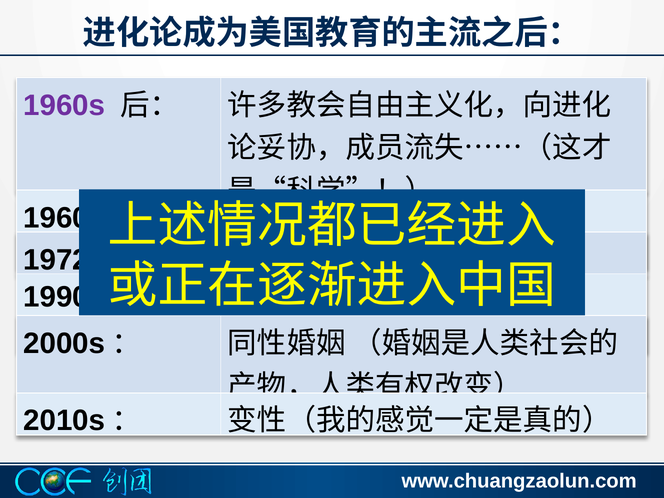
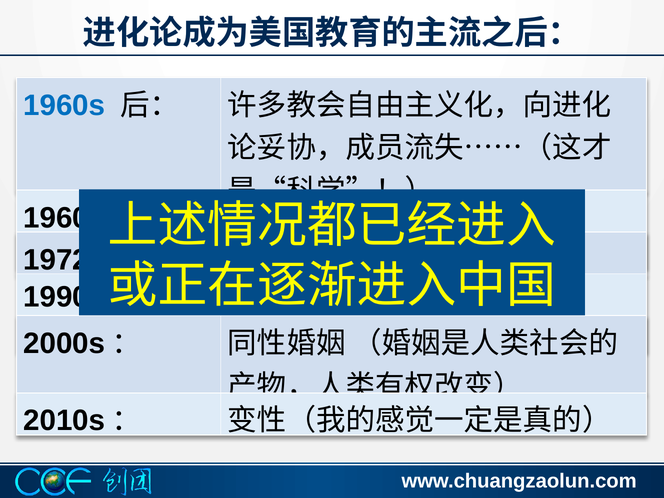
1960s at (64, 105) colour: purple -> blue
